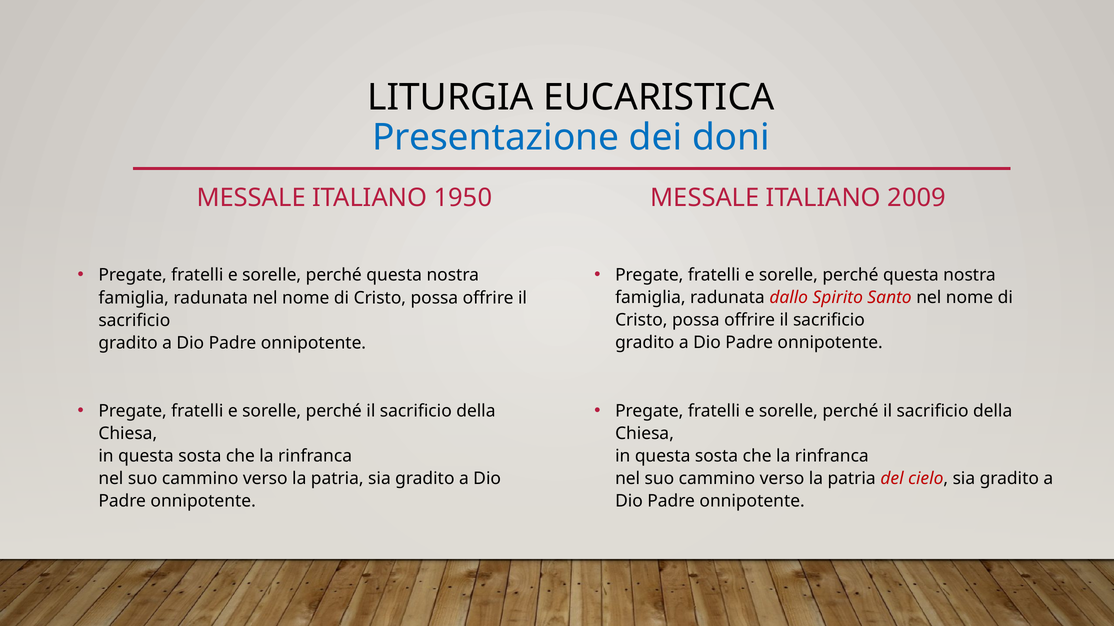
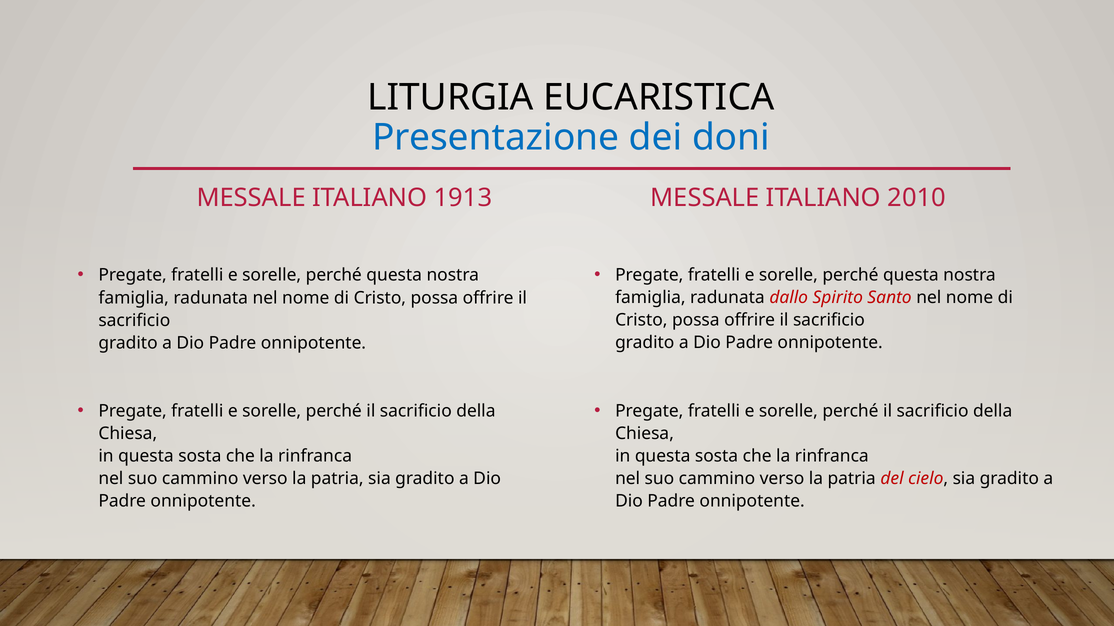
1950: 1950 -> 1913
2009: 2009 -> 2010
